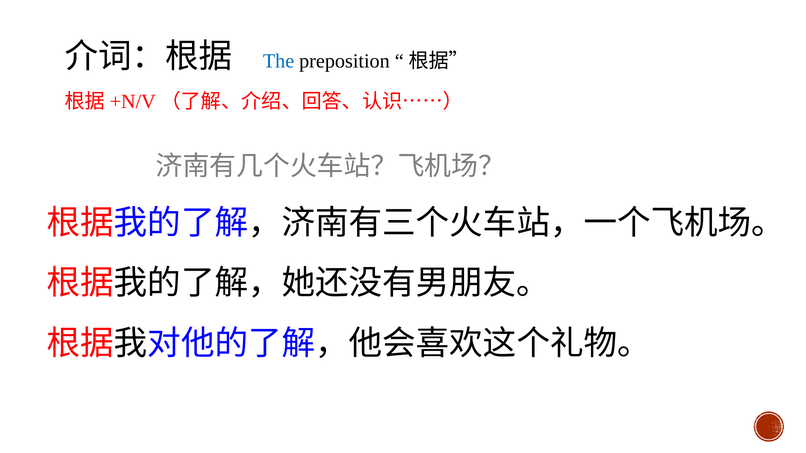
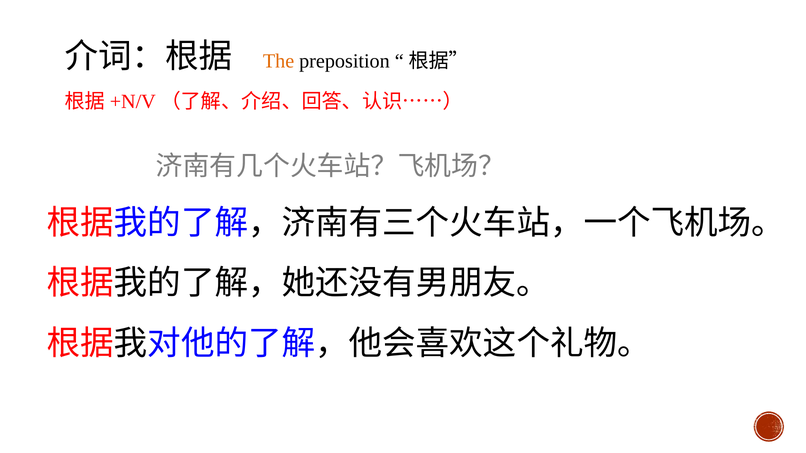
The colour: blue -> orange
